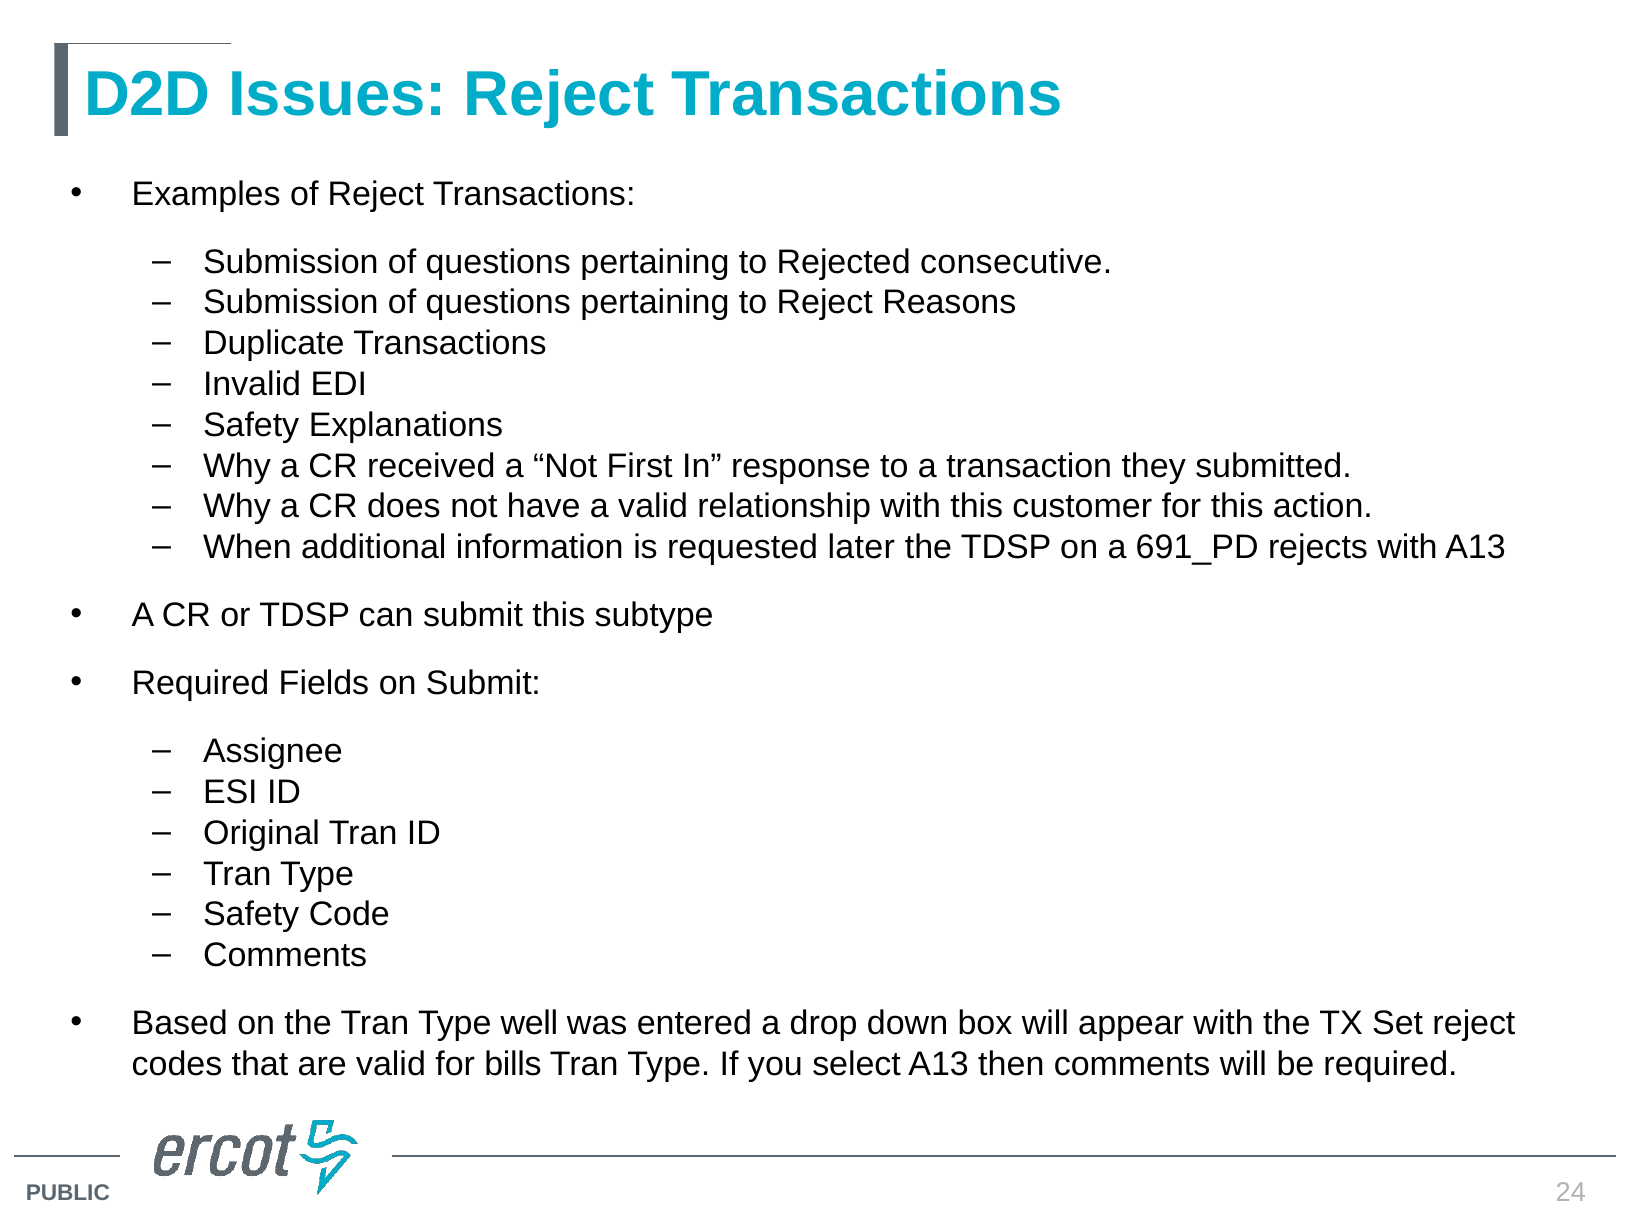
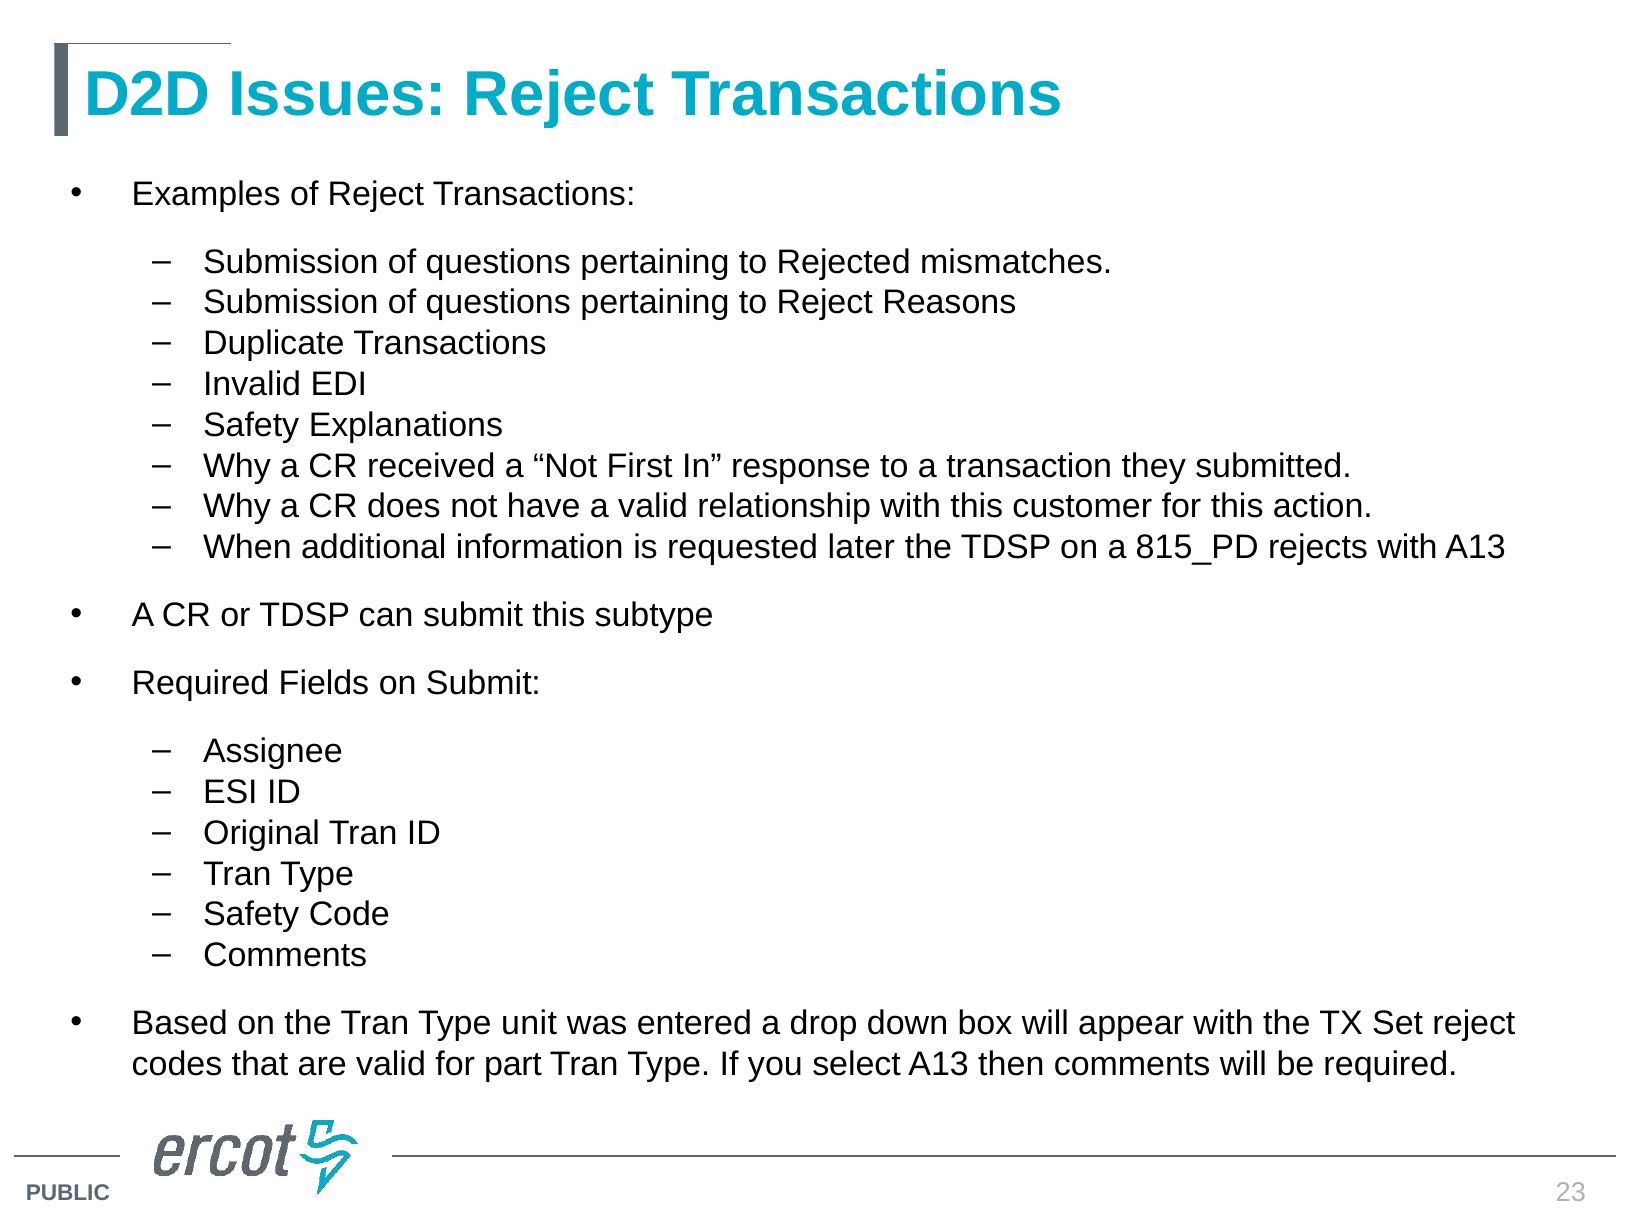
consecutive: consecutive -> mismatches
691_PD: 691_PD -> 815_PD
well: well -> unit
bills: bills -> part
24: 24 -> 23
